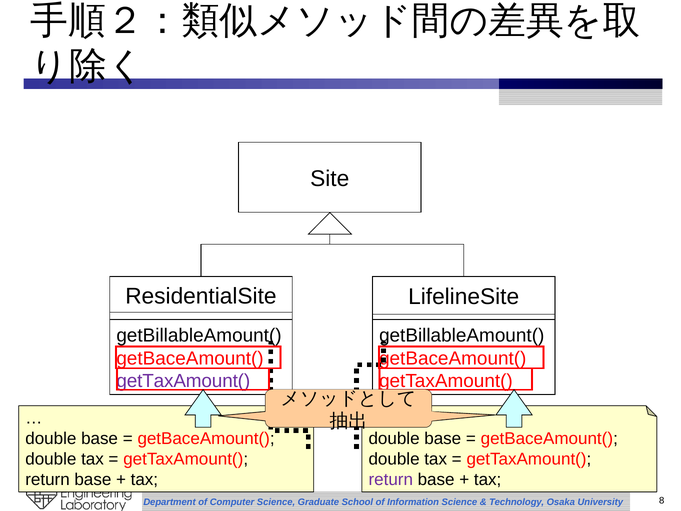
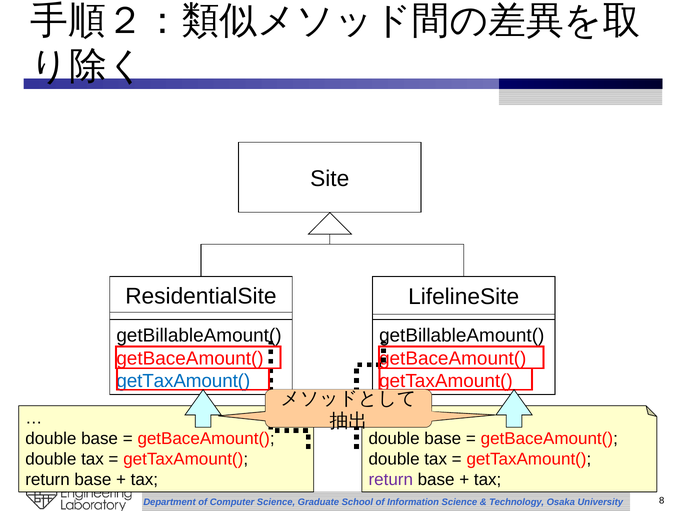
getTaxAmount( at (183, 381) colour: purple -> blue
